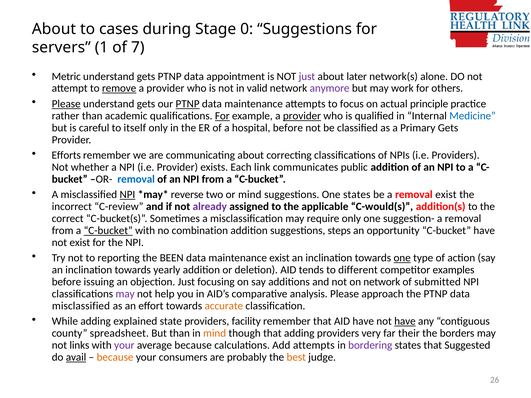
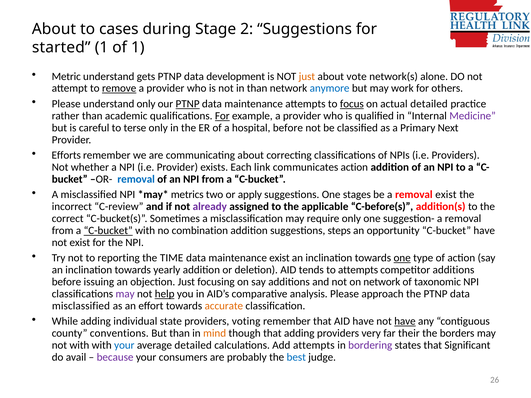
0: 0 -> 2
servers: servers -> started
of 7: 7 -> 1
appointment: appointment -> development
just at (307, 76) colour: purple -> orange
later: later -> vote
in valid: valid -> than
anymore colour: purple -> blue
Please at (66, 104) underline: present -> none
gets at (146, 104): gets -> only
focus underline: none -> present
actual principle: principle -> detailed
provider at (302, 116) underline: present -> none
Medicine colour: blue -> purple
itself: itself -> terse
Primary Gets: Gets -> Next
communicates public: public -> action
NPI at (127, 195) underline: present -> none
reverse: reverse -> metrics
or mind: mind -> apply
One states: states -> stages
C-would(s: C-would(s -> C-before(s
BEEN: BEEN -> TIME
to different: different -> attempts
competitor examples: examples -> additions
submitted: submitted -> taxonomic
help underline: none -> present
explained: explained -> individual
facility: facility -> voting
spreadsheet: spreadsheet -> conventions
not links: links -> with
your at (124, 345) colour: purple -> blue
average because: because -> detailed
Suggested: Suggested -> Significant
avail underline: present -> none
because at (115, 357) colour: orange -> purple
best colour: orange -> blue
